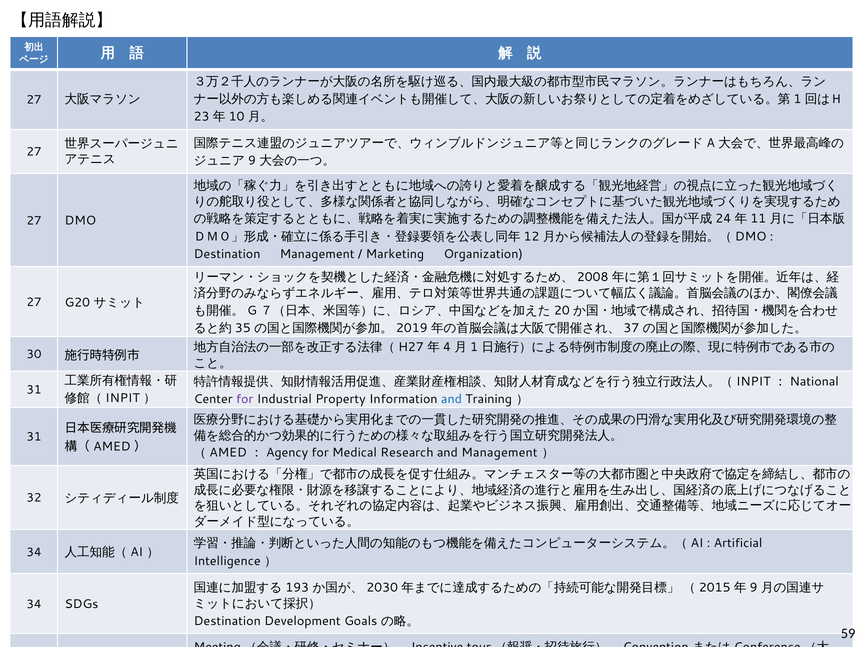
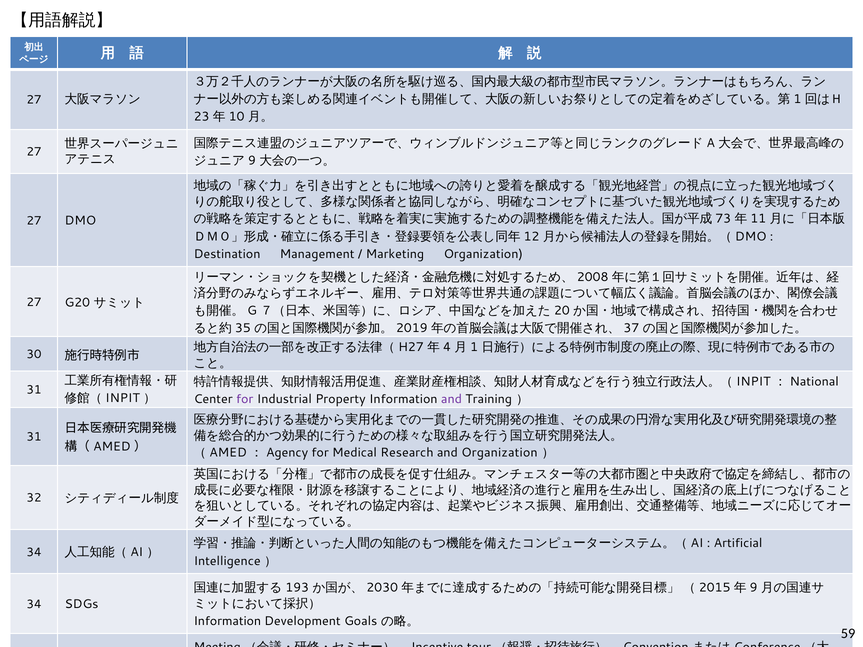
24: 24 -> 73
and at (451, 399) colour: blue -> purple
and Management: Management -> Organization
Destination at (227, 621): Destination -> Information
